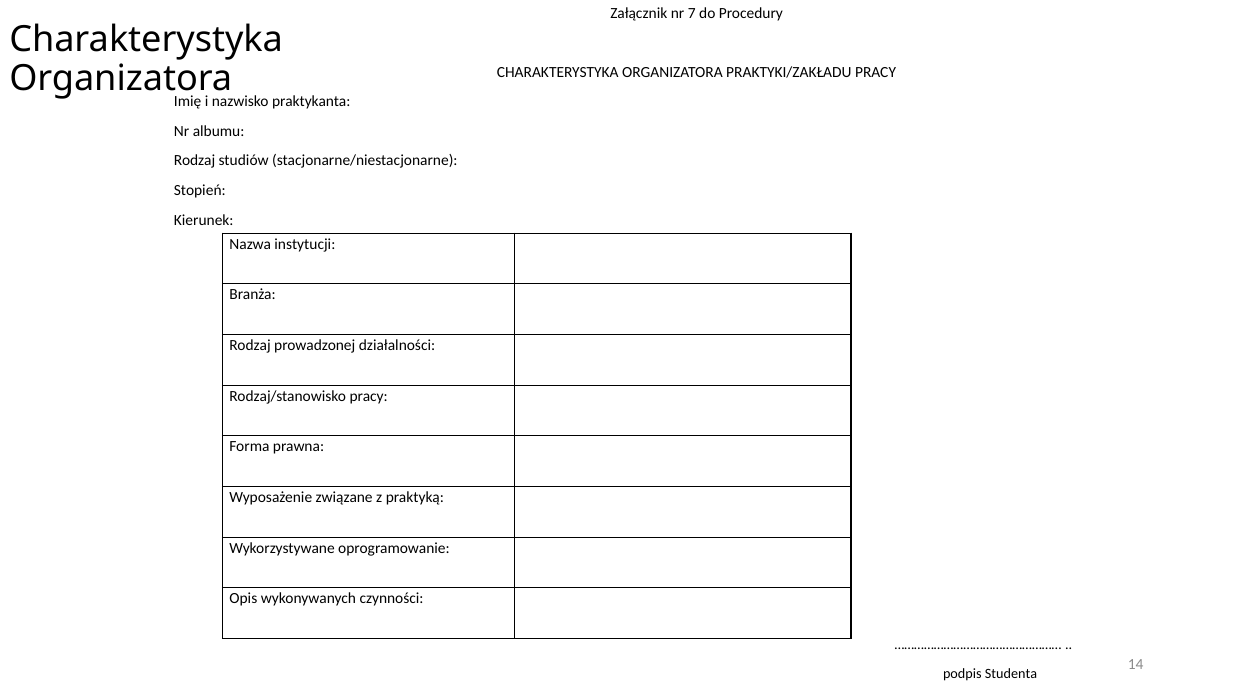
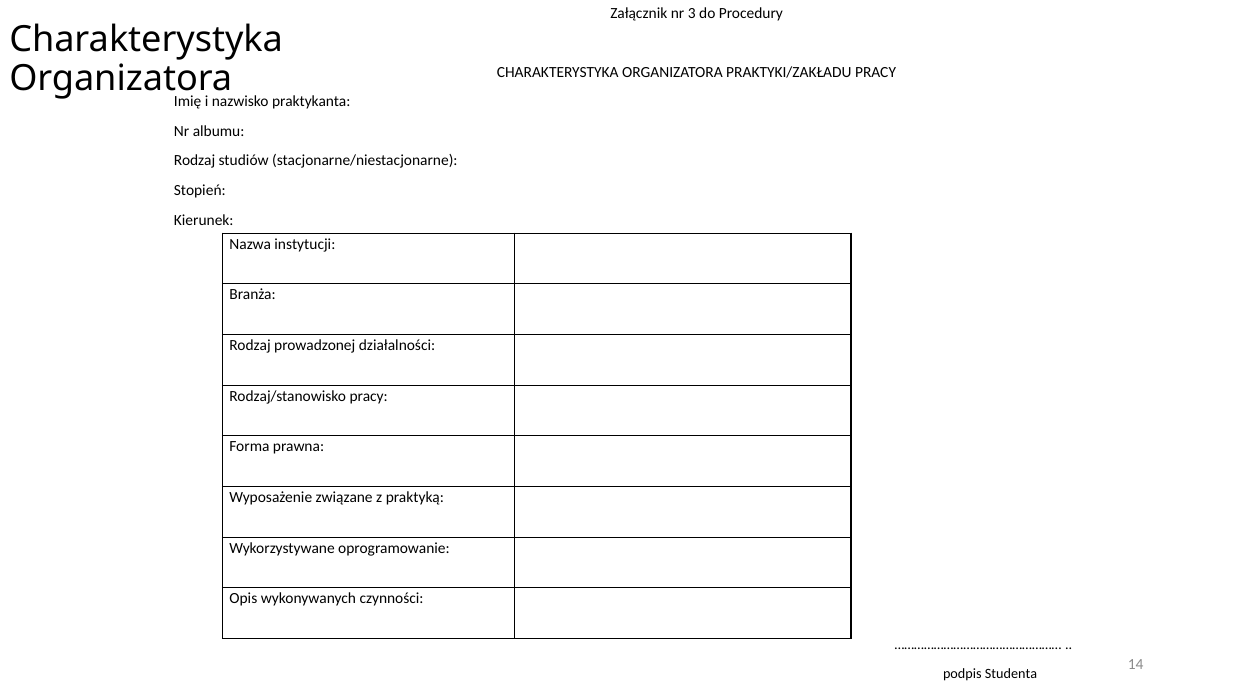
7: 7 -> 3
